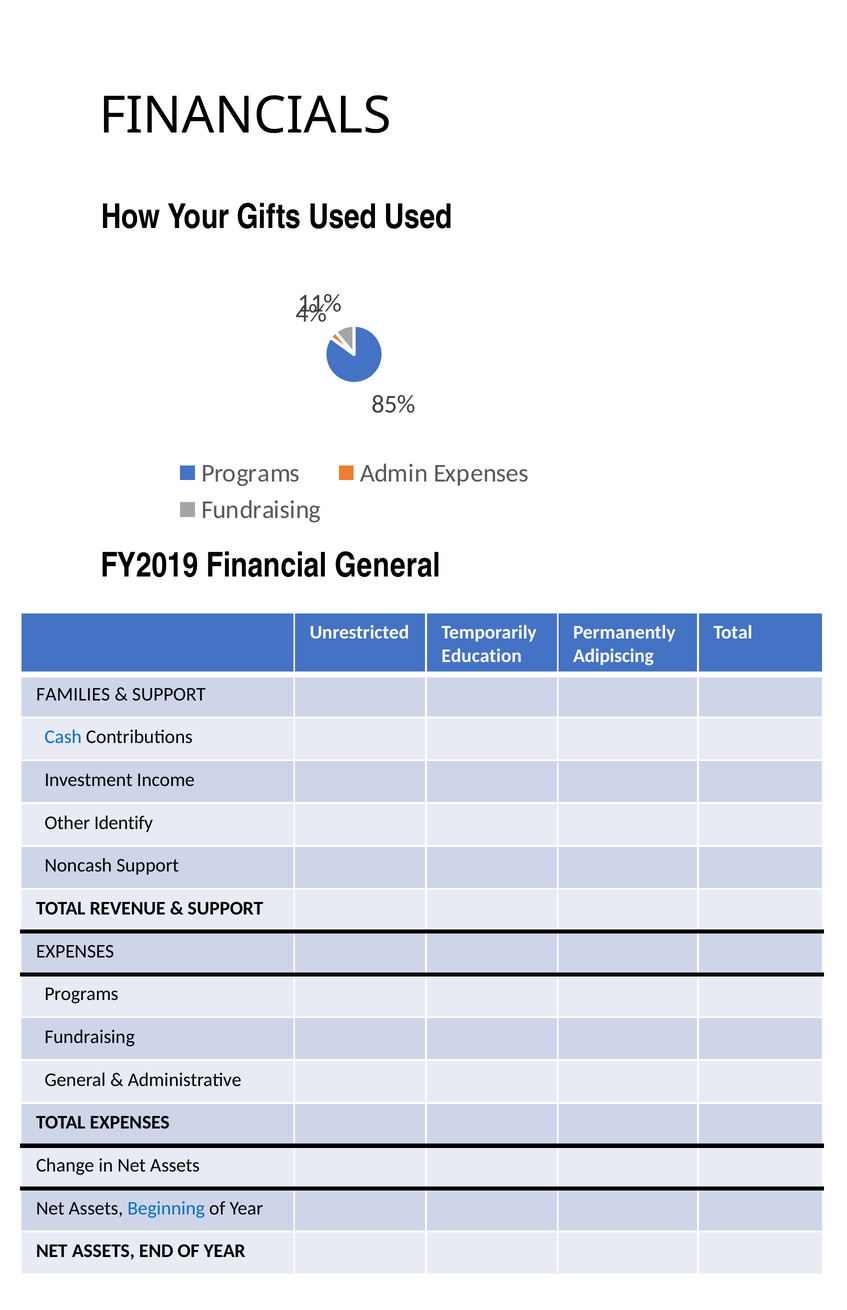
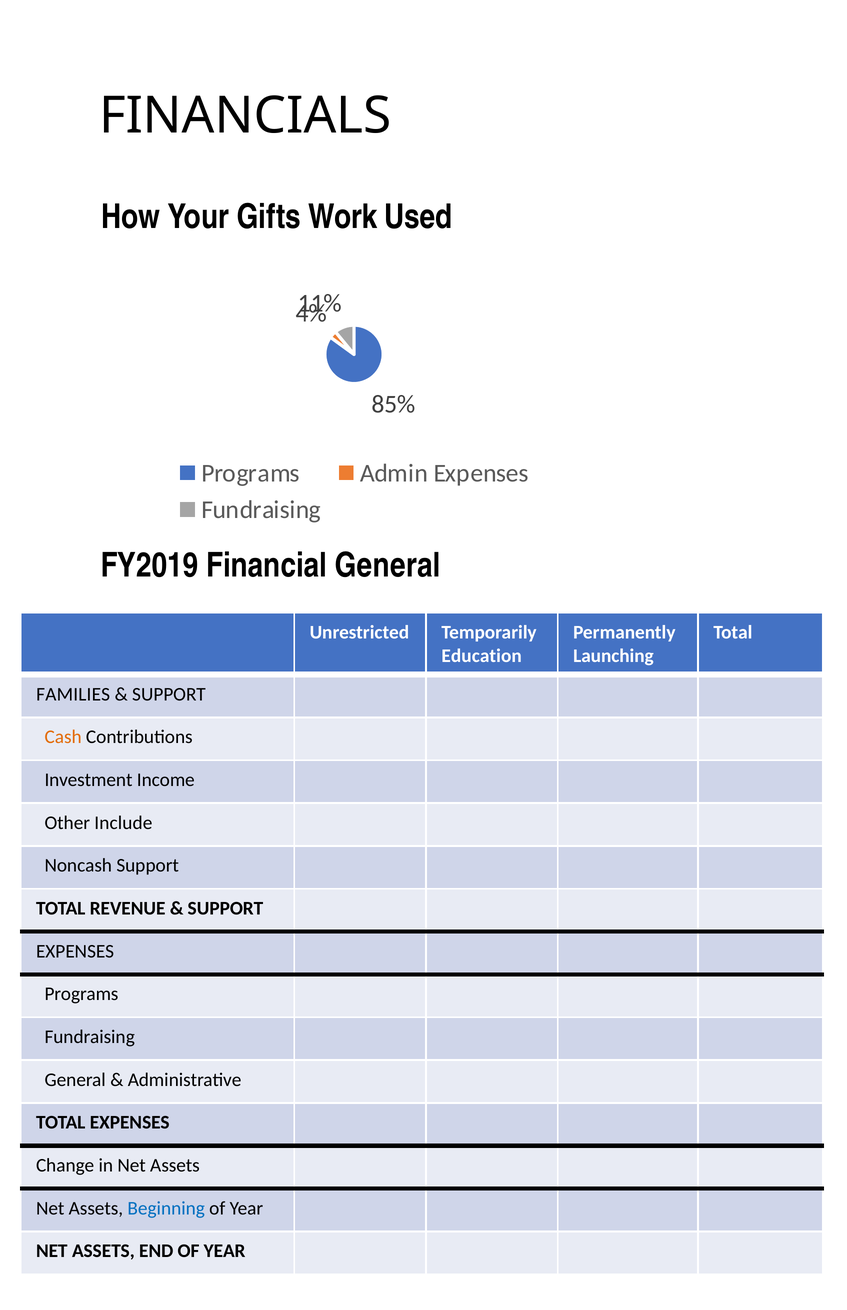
Gifts Used: Used -> Work
Adipiscing: Adipiscing -> Launching
Cash colour: blue -> orange
Identify: Identify -> Include
